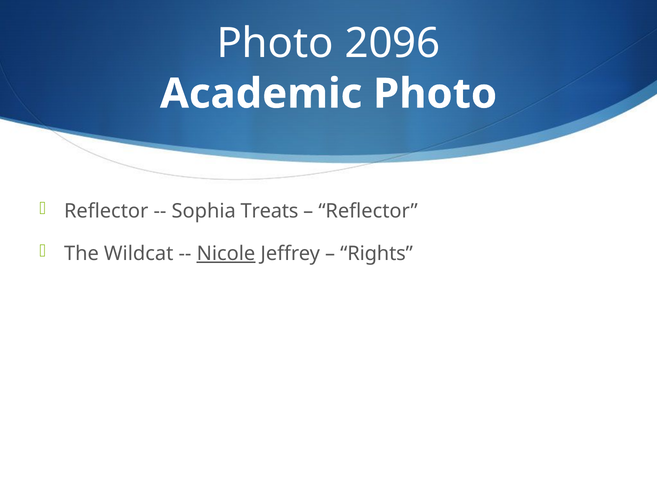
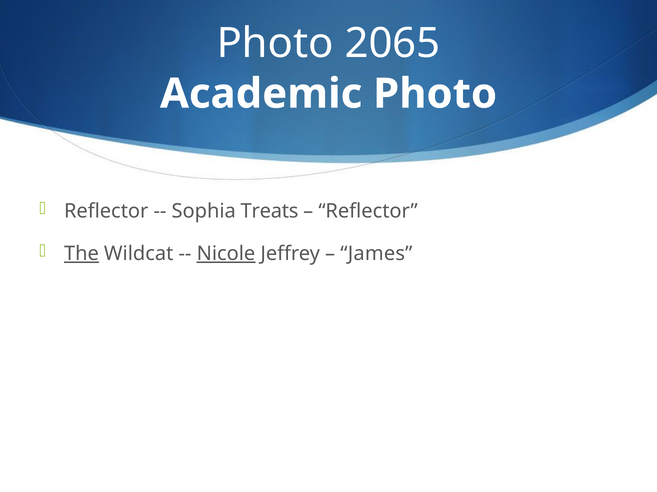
2096: 2096 -> 2065
The underline: none -> present
Rights: Rights -> James
